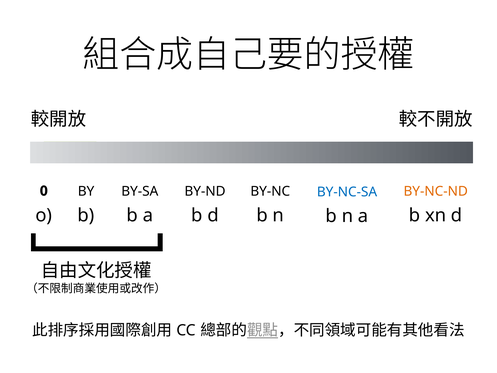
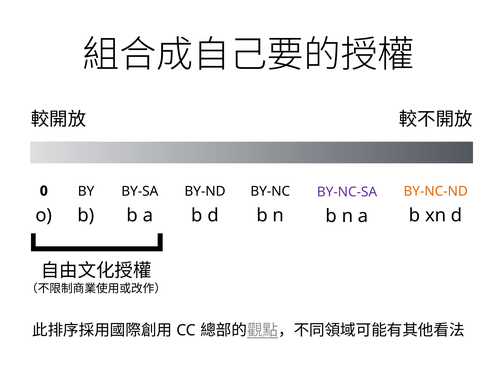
BY-NC-SA colour: blue -> purple
